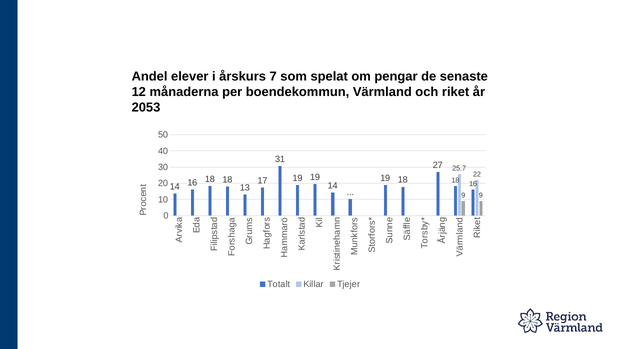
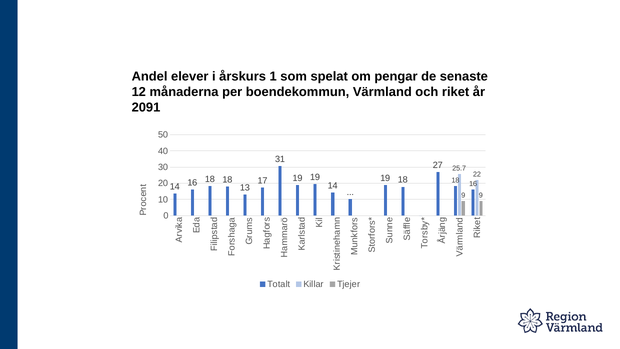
7: 7 -> 1
2053: 2053 -> 2091
